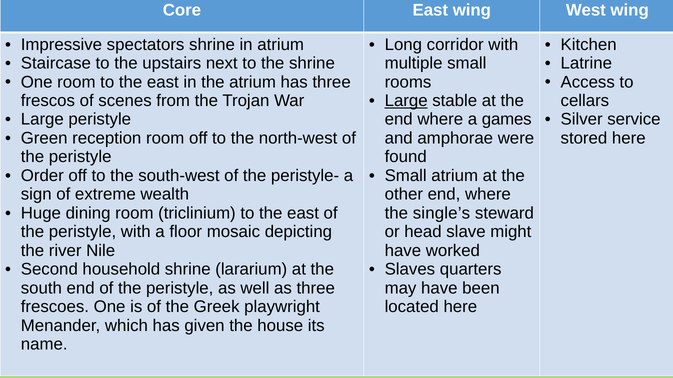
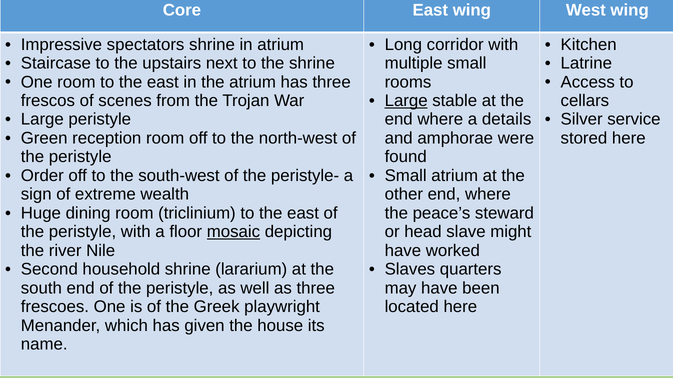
games: games -> details
single’s: single’s -> peace’s
mosaic underline: none -> present
